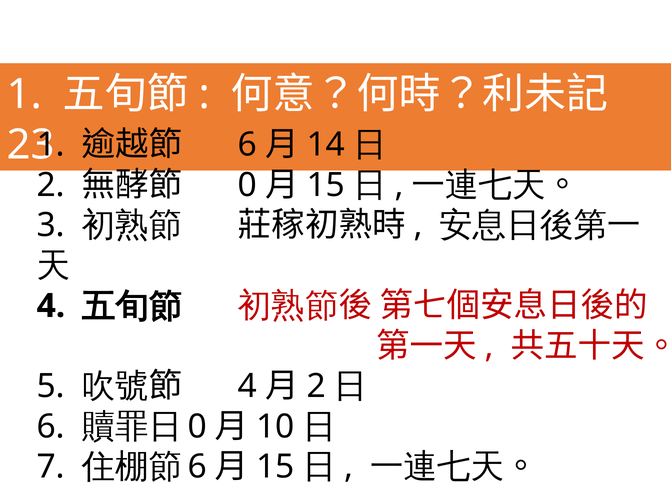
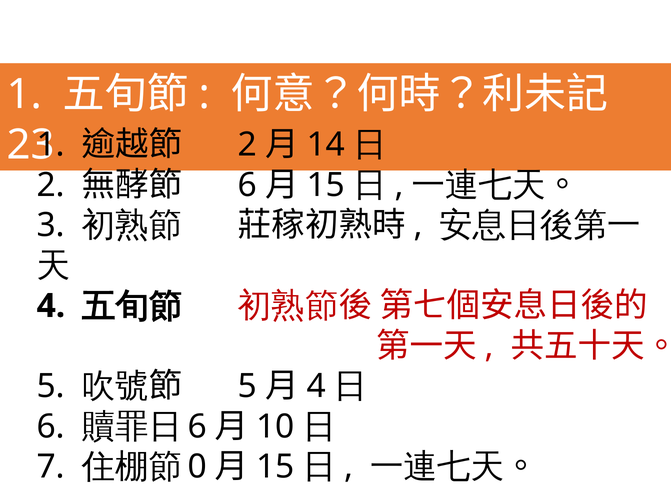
6 at (248, 145): 6 -> 2
0 at (248, 185): 0 -> 6
4 at (248, 387): 4 -> 5
2 at (316, 387): 2 -> 4
0 at (197, 427): 0 -> 6
6 at (197, 467): 6 -> 0
